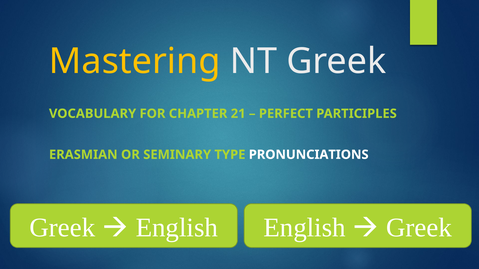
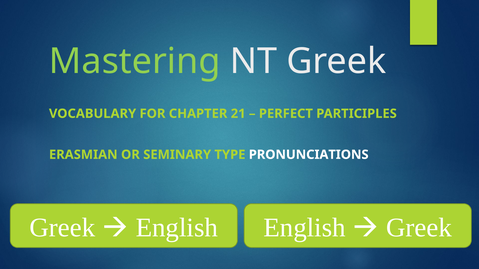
Mastering colour: yellow -> light green
